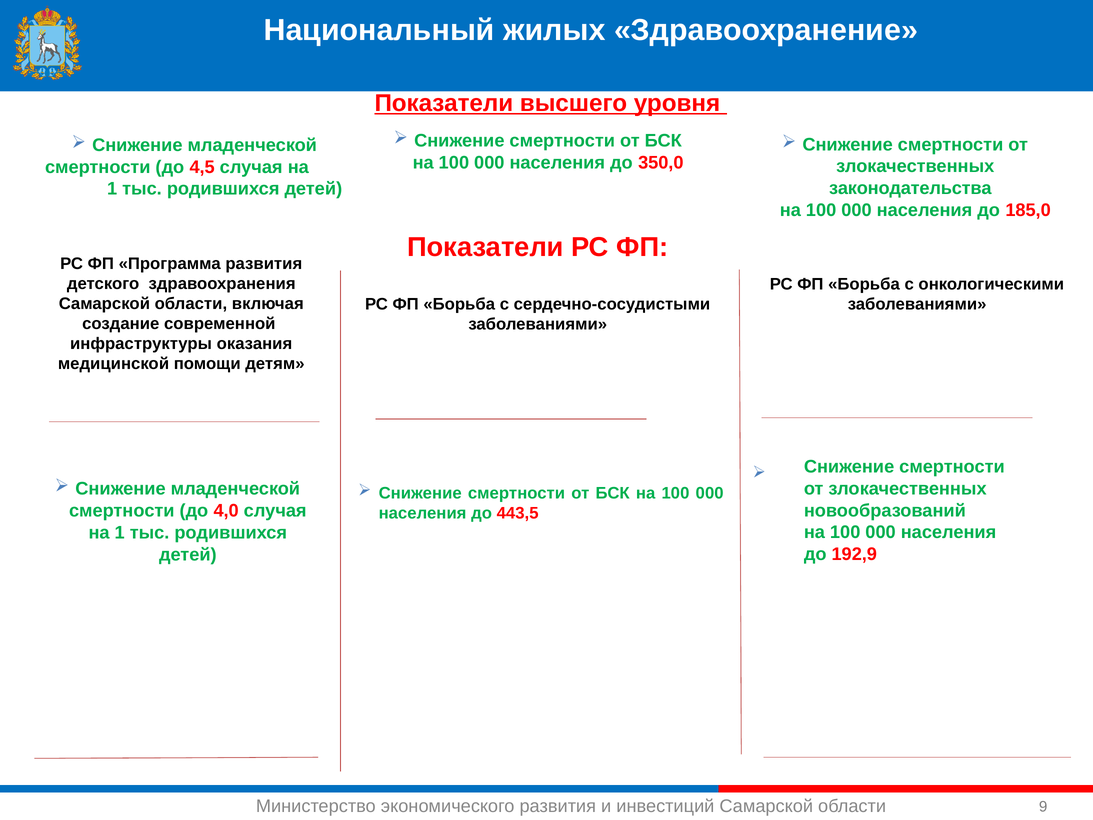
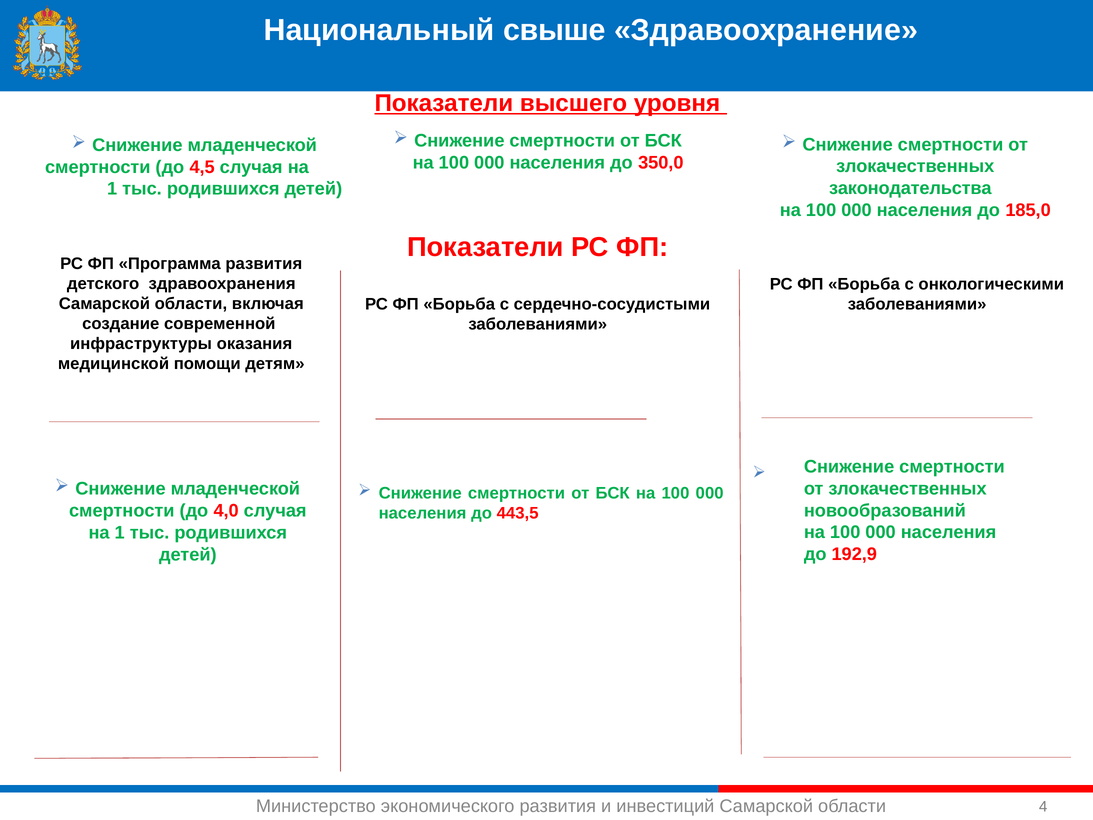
жилых: жилых -> свыше
9: 9 -> 4
